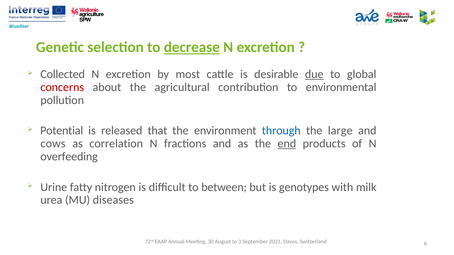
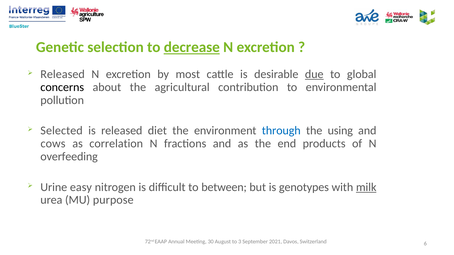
Collected at (63, 74): Collected -> Released
concerns colour: red -> black
Potential: Potential -> Selected
that: that -> diet
large: large -> using
end underline: present -> none
fatty: fatty -> easy
milk underline: none -> present
diseases: diseases -> purpose
